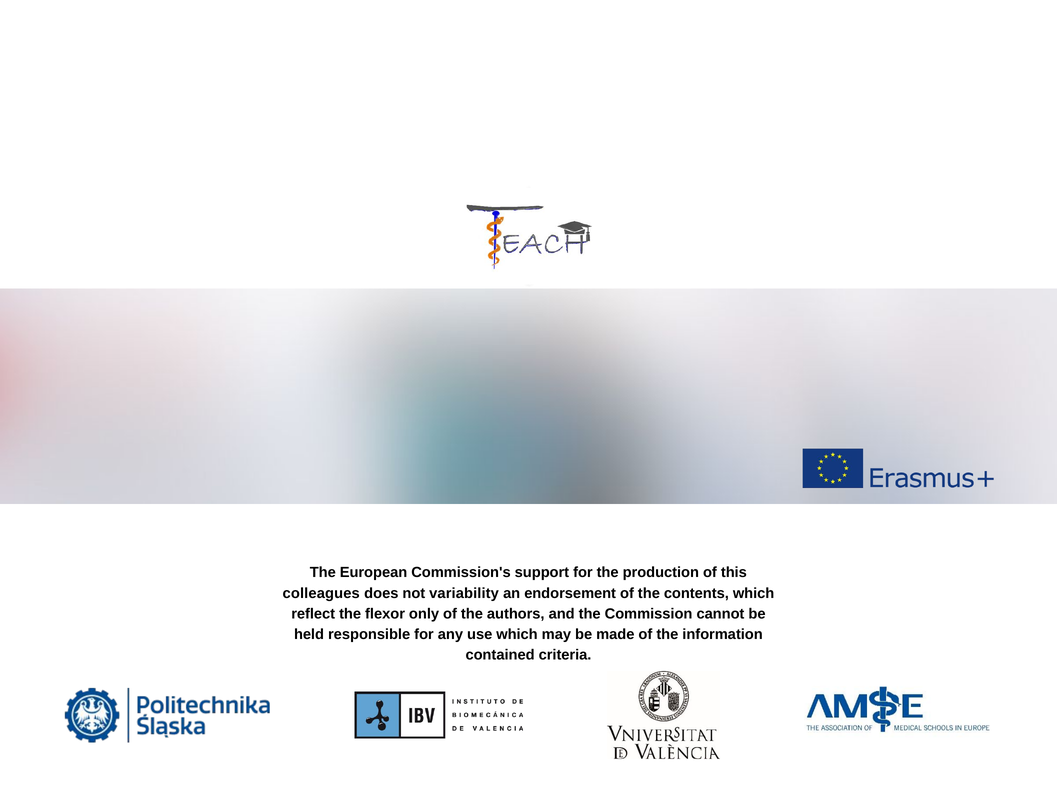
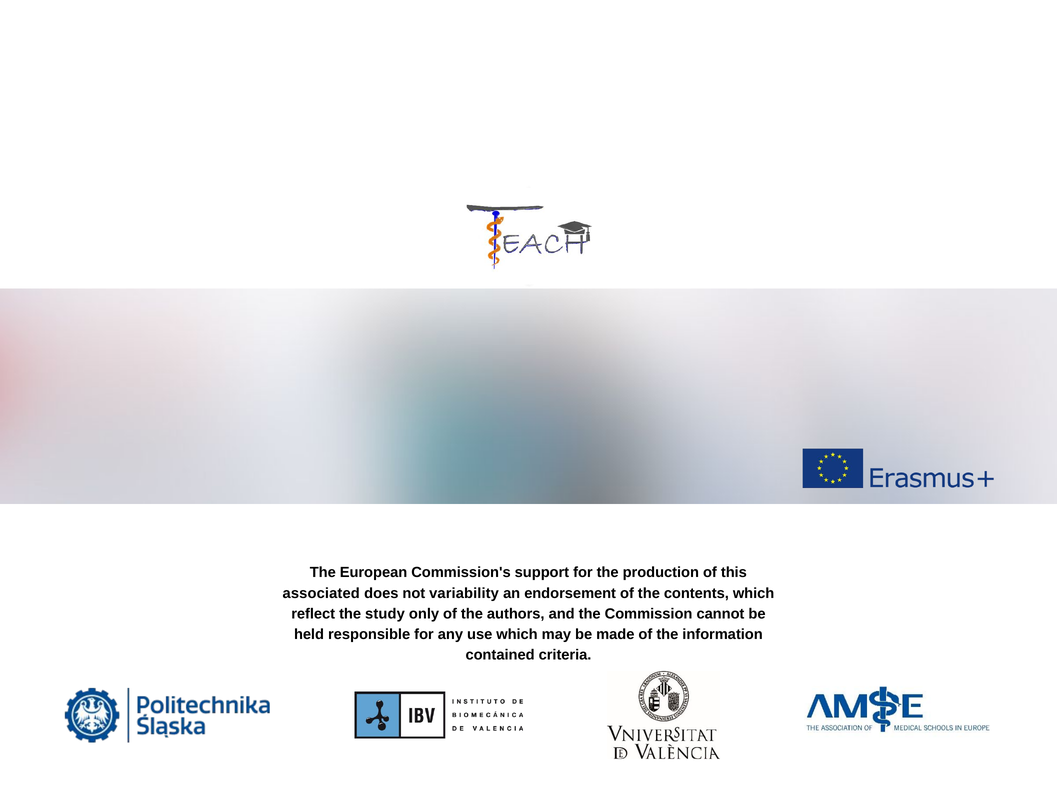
colleagues: colleagues -> associated
flexor: flexor -> study
